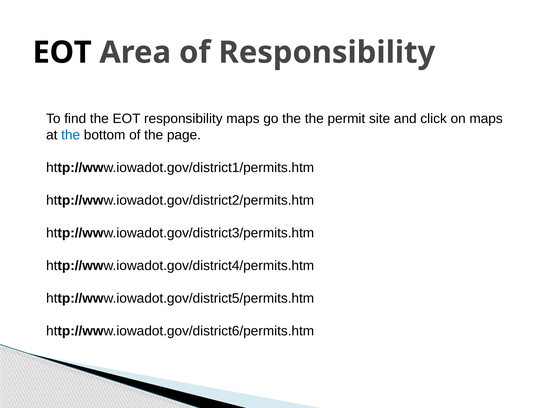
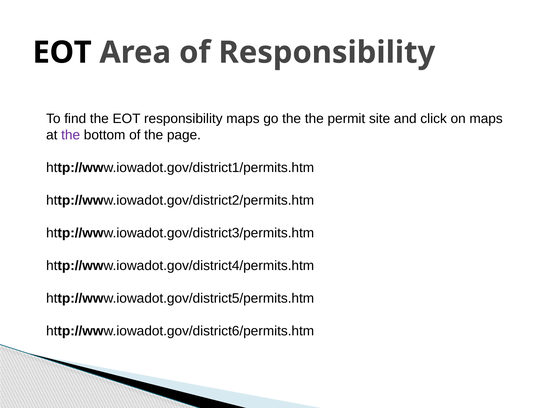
the at (71, 135) colour: blue -> purple
